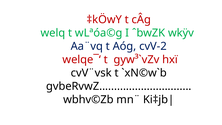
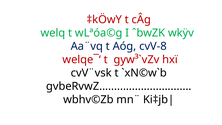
cvV-2: cvV-2 -> cvV-8
